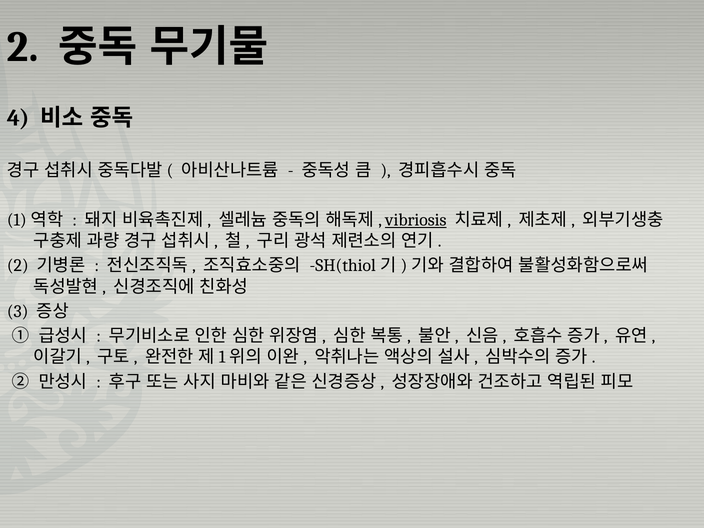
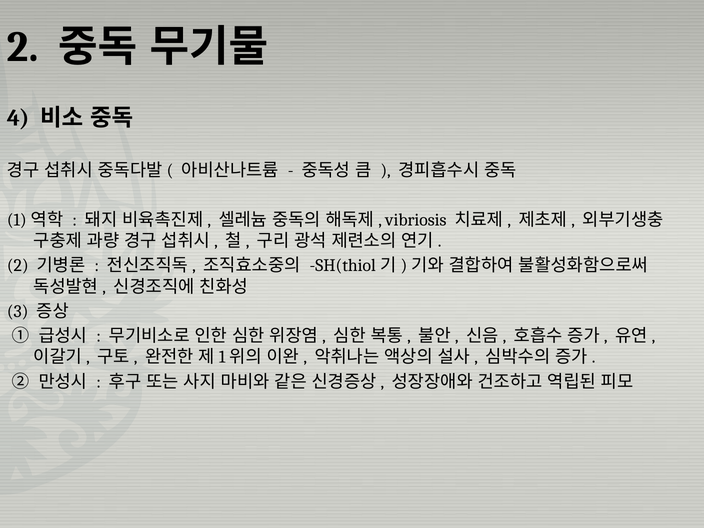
vibriosis underline: present -> none
